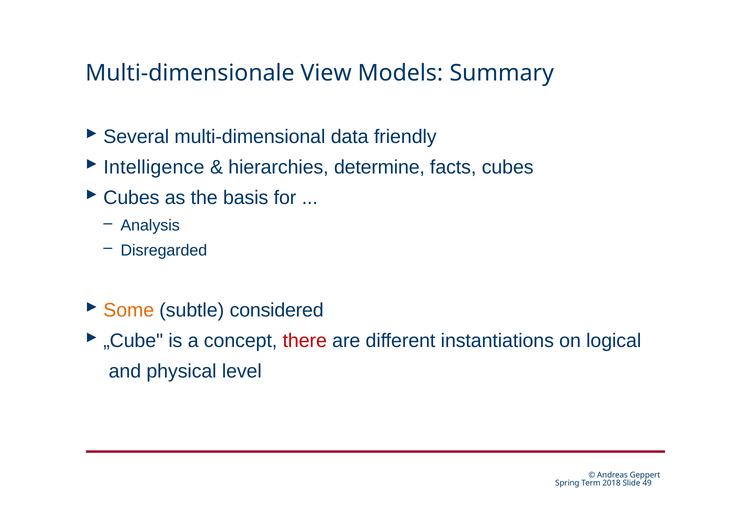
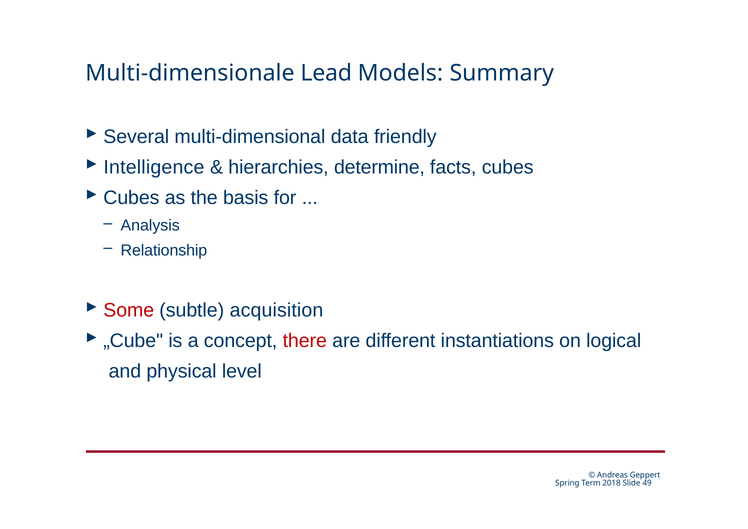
View: View -> Lead
Disregarded: Disregarded -> Relationship
Some colour: orange -> red
considered: considered -> acquisition
